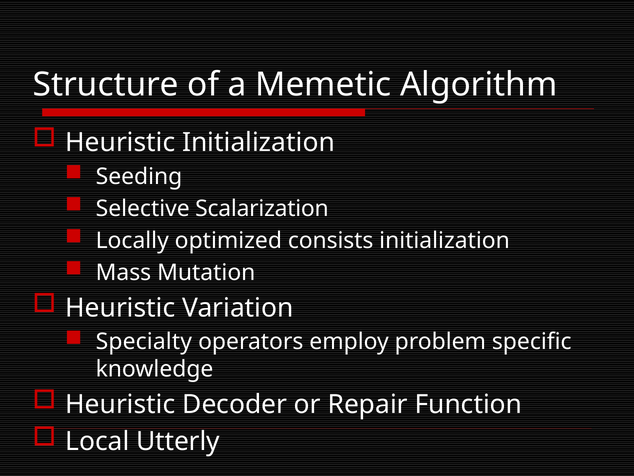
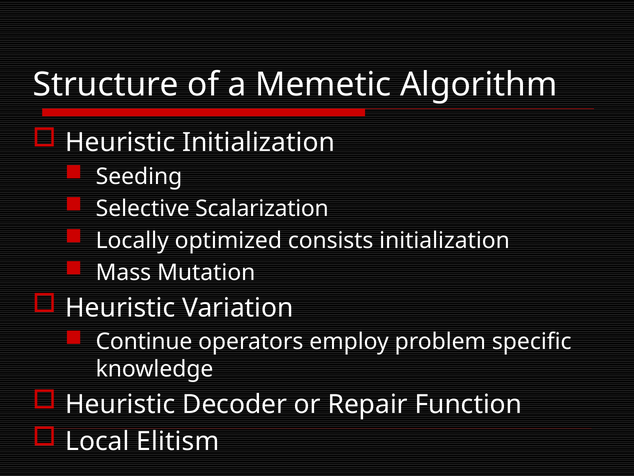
Specialty: Specialty -> Continue
Utterly: Utterly -> Elitism
